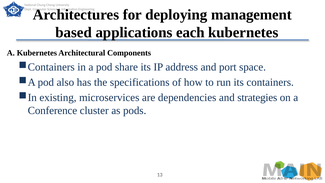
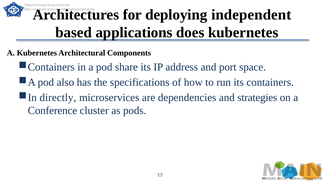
management: management -> independent
each: each -> does
existing: existing -> directly
